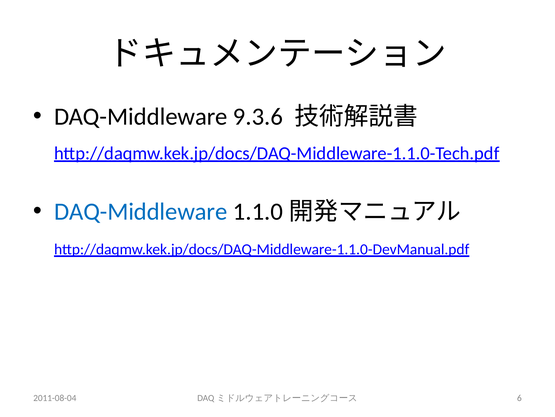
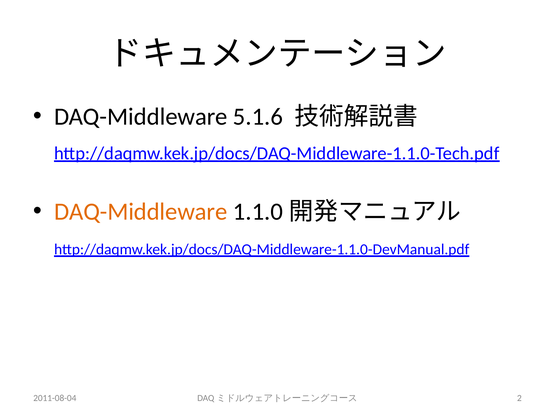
9.3.6: 9.3.6 -> 5.1.6
DAQ-Middleware at (141, 211) colour: blue -> orange
6: 6 -> 2
